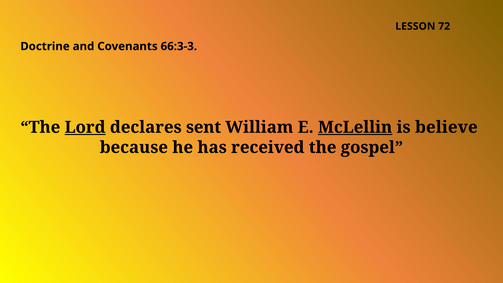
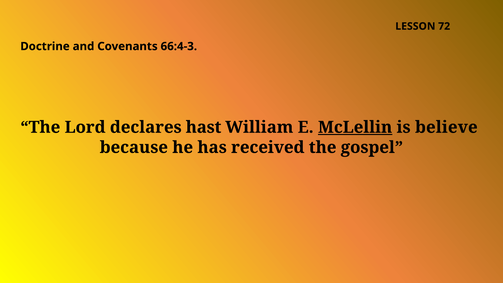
66:3-3: 66:3-3 -> 66:4-3
Lord underline: present -> none
sent: sent -> hast
